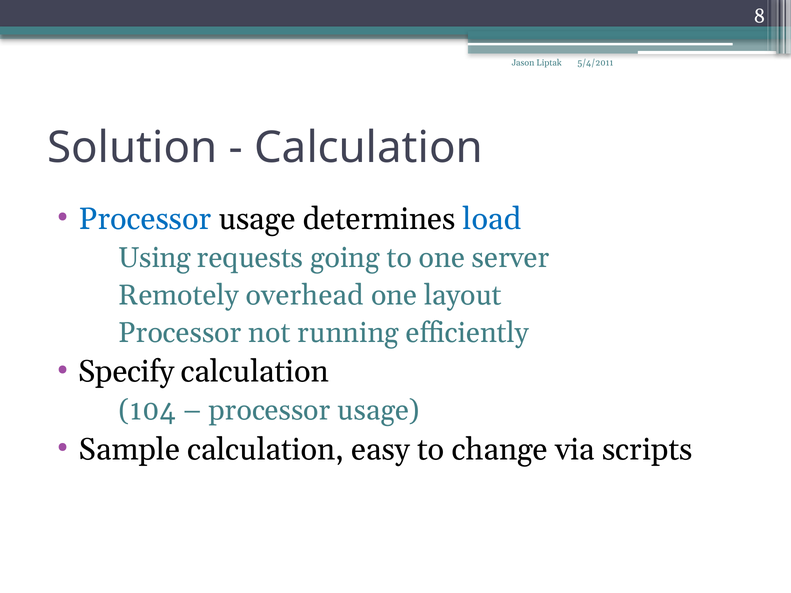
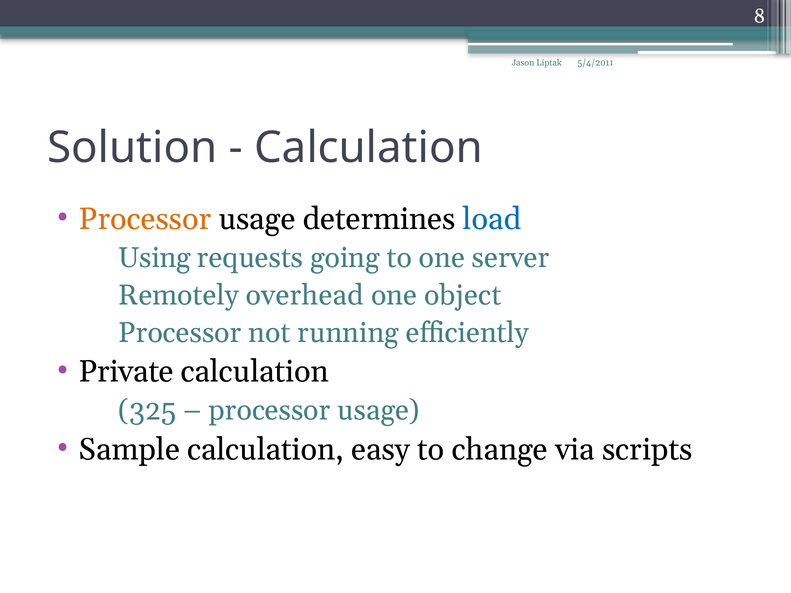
Processor at (145, 219) colour: blue -> orange
layout: layout -> object
Specify: Specify -> Private
104: 104 -> 325
